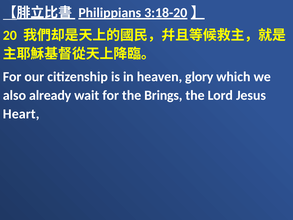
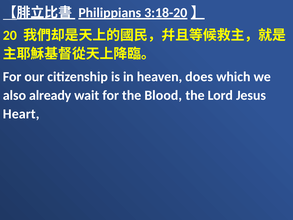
glory: glory -> does
Brings: Brings -> Blood
